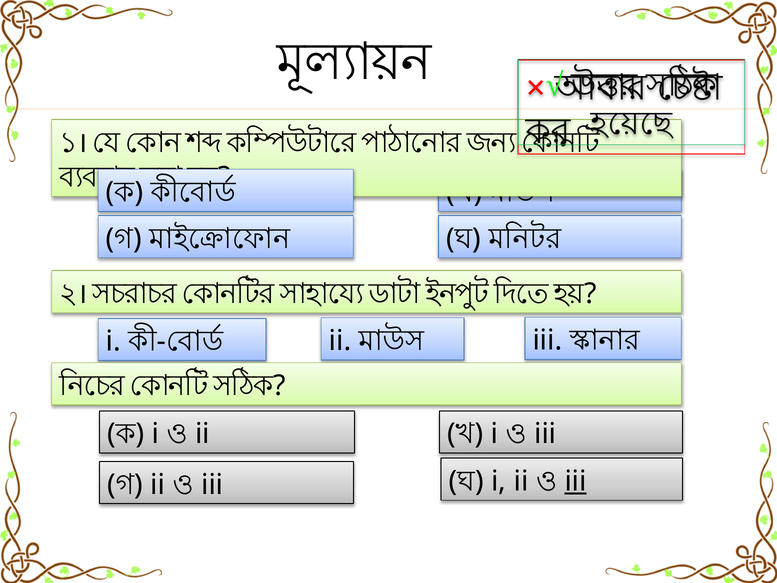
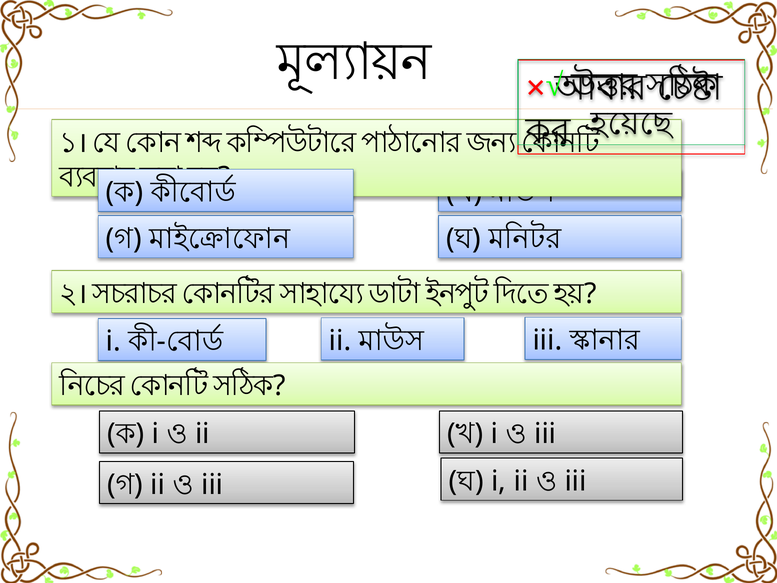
iii at (576, 481) underline: present -> none
